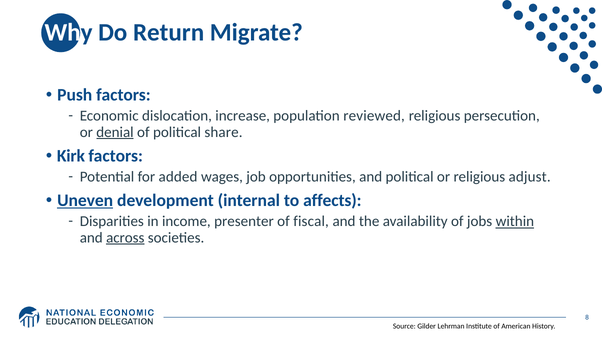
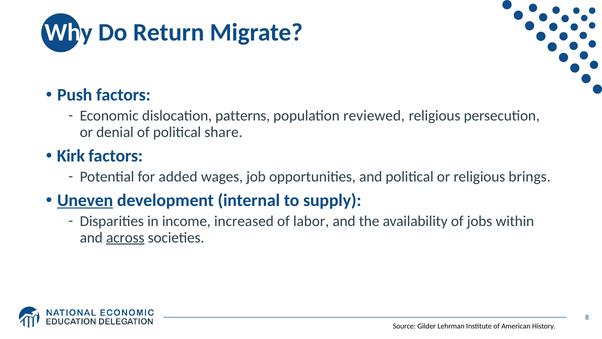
increase: increase -> patterns
denial underline: present -> none
adjust: adjust -> brings
affects: affects -> supply
presenter: presenter -> increased
fiscal: fiscal -> labor
within underline: present -> none
